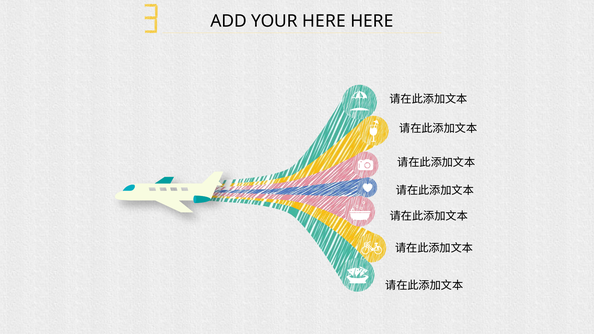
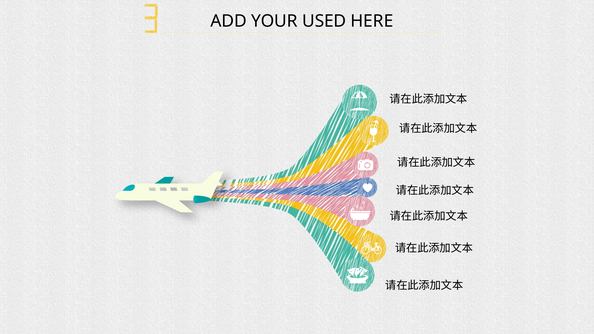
YOUR HERE: HERE -> USED
